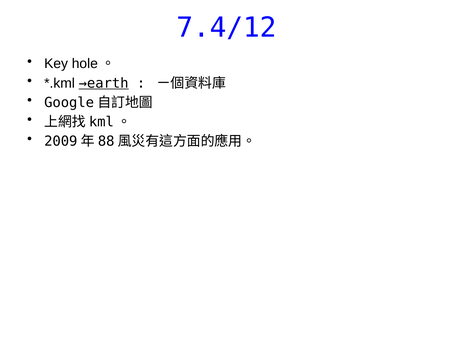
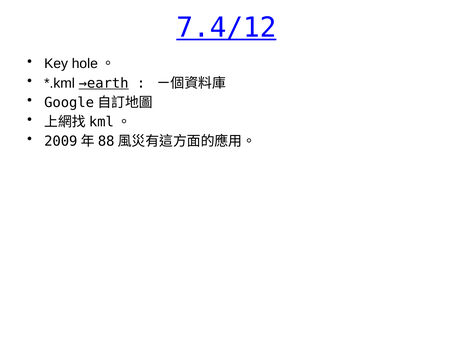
7.4/12 underline: none -> present
